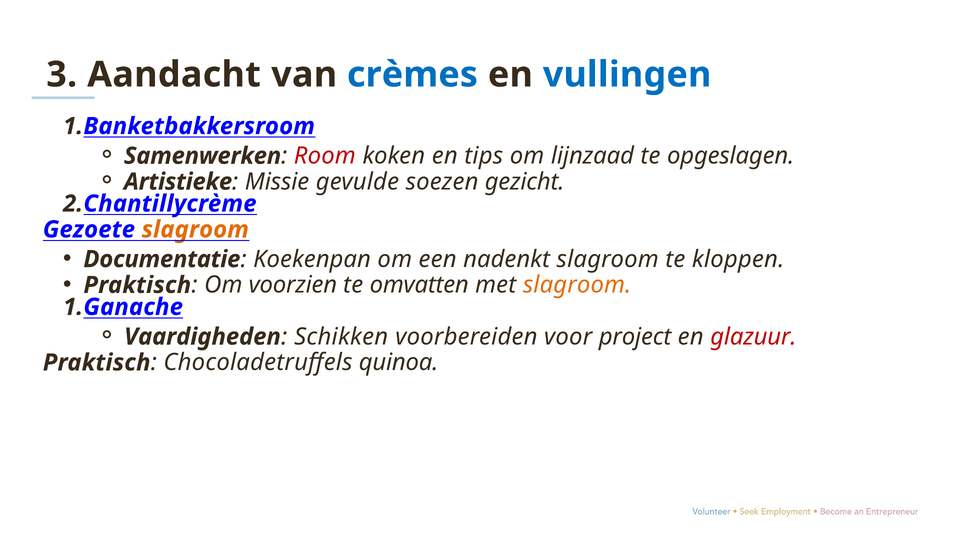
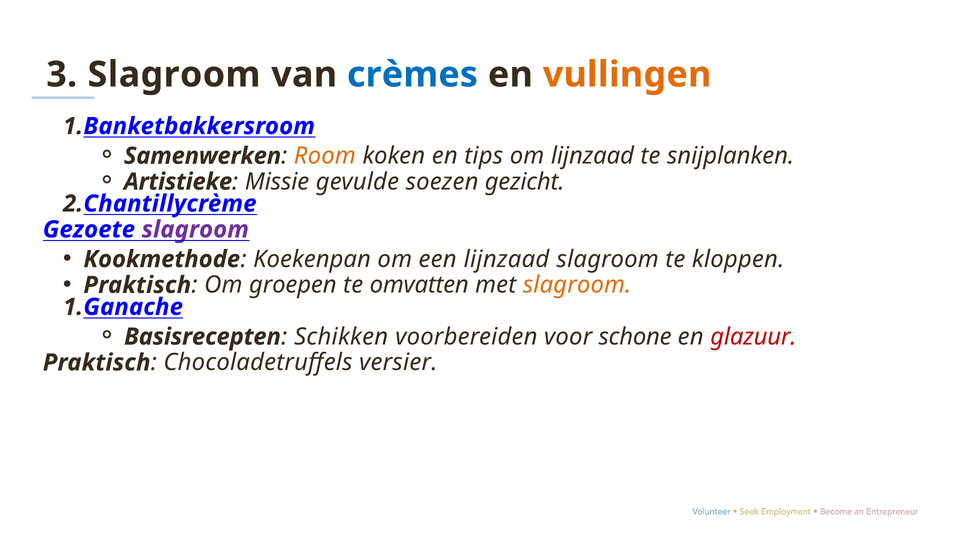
Aandacht at (174, 75): Aandacht -> Slagroom
vullingen colour: blue -> orange
Room colour: red -> orange
opgeslagen: opgeslagen -> snijplanken
slagroom at (195, 229) colour: orange -> purple
Documentatie: Documentatie -> Kookmethode
een nadenkt: nadenkt -> lijnzaad
voorzien: voorzien -> groepen
Vaardigheden: Vaardigheden -> Basisrecepten
project: project -> schone
quinoa: quinoa -> versier
